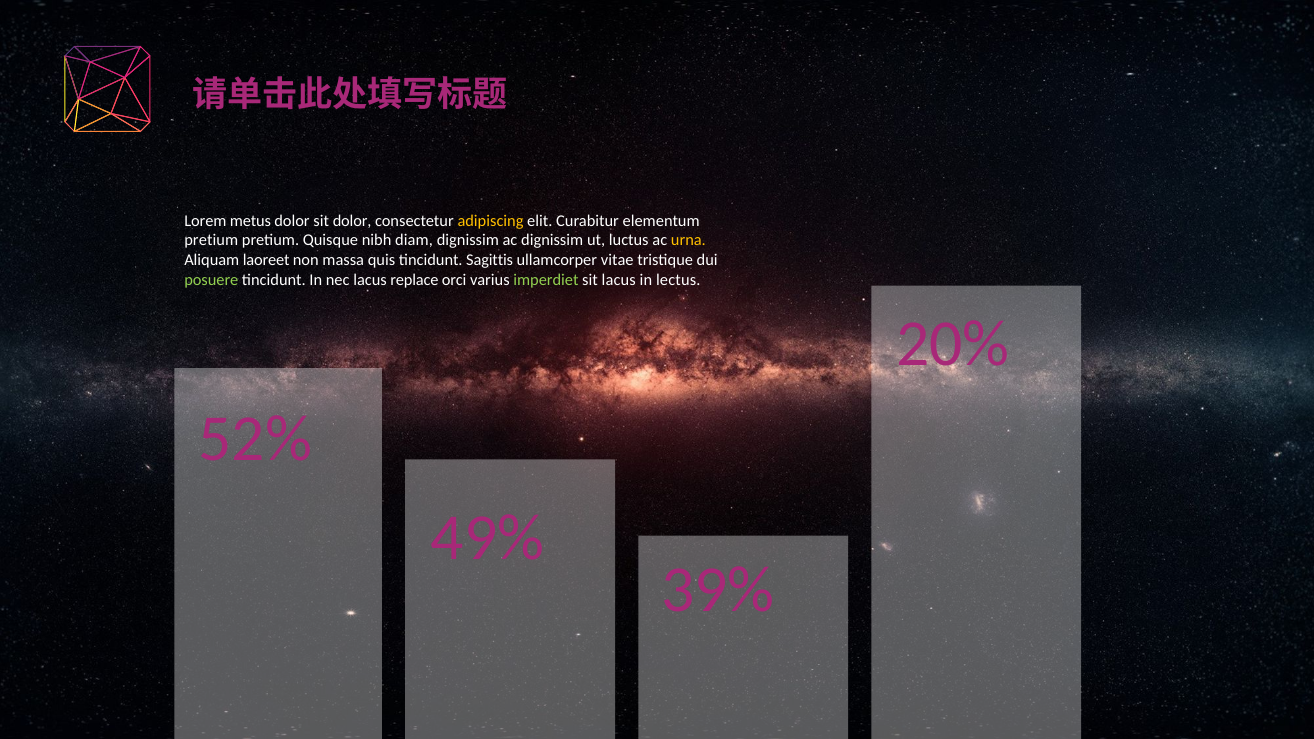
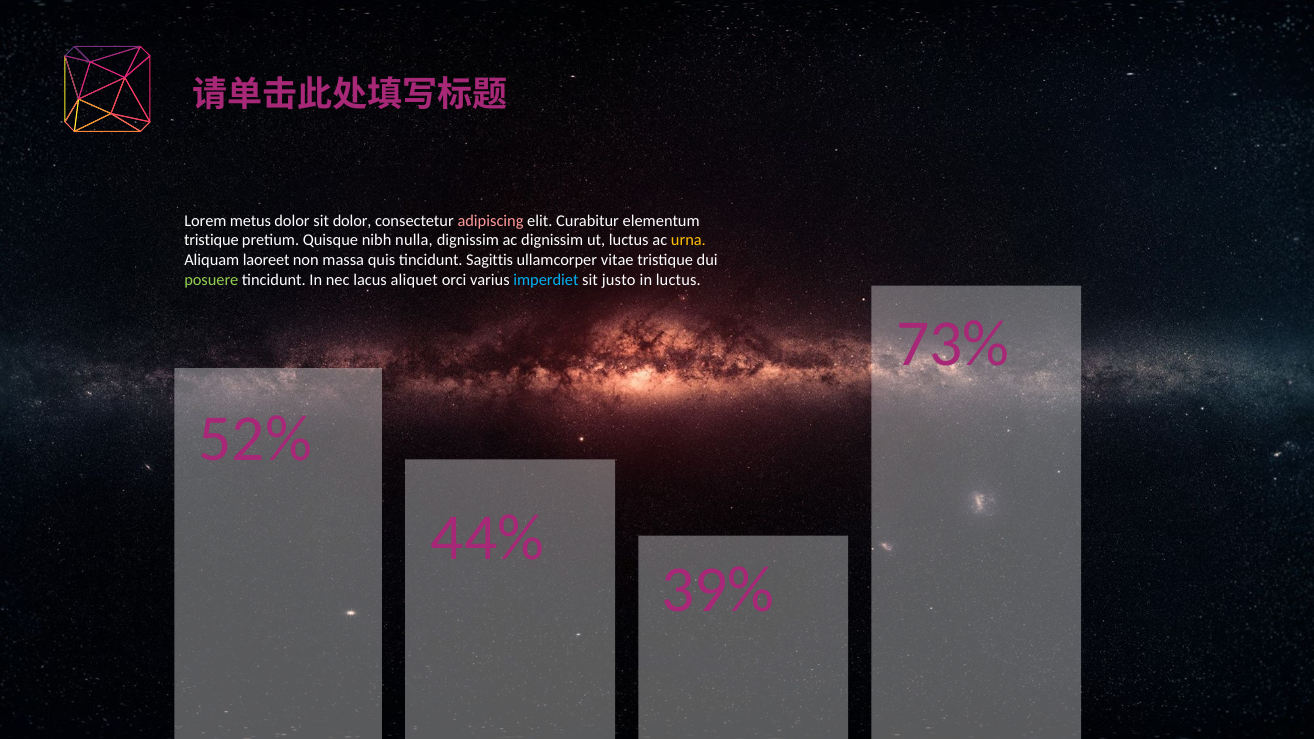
adipiscing colour: yellow -> pink
pretium at (211, 240): pretium -> tristique
diam: diam -> nulla
replace: replace -> aliquet
imperdiet colour: light green -> light blue
sit lacus: lacus -> justo
in lectus: lectus -> luctus
20%: 20% -> 73%
49%: 49% -> 44%
